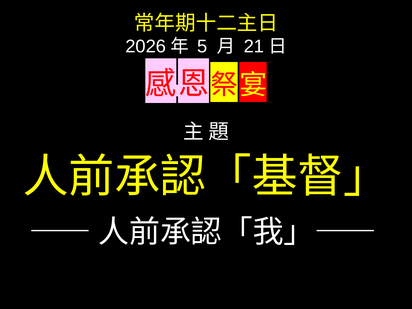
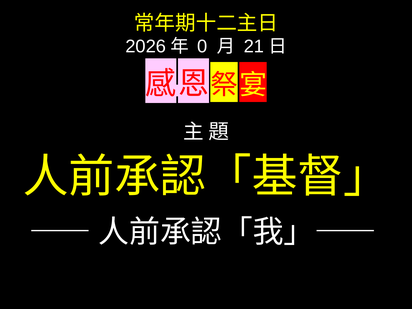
5: 5 -> 0
